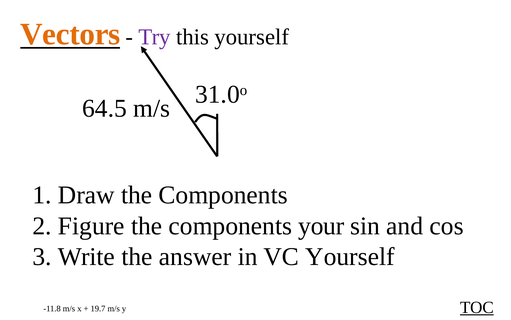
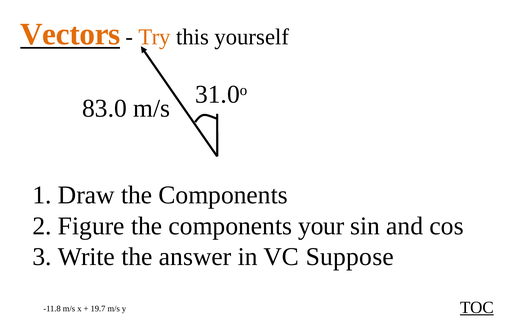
Try colour: purple -> orange
64.5: 64.5 -> 83.0
VC Yourself: Yourself -> Suppose
